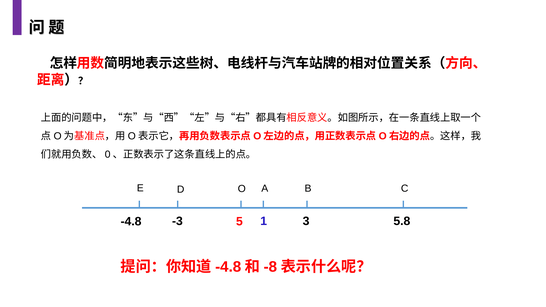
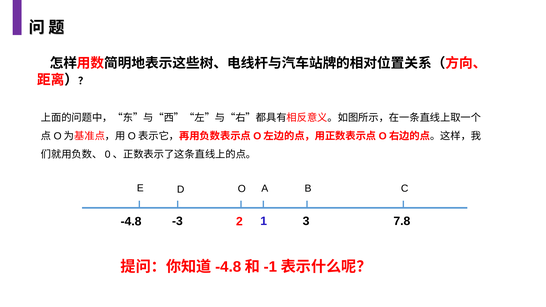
5.8: 5.8 -> 7.8
5: 5 -> 2
-8: -8 -> -1
